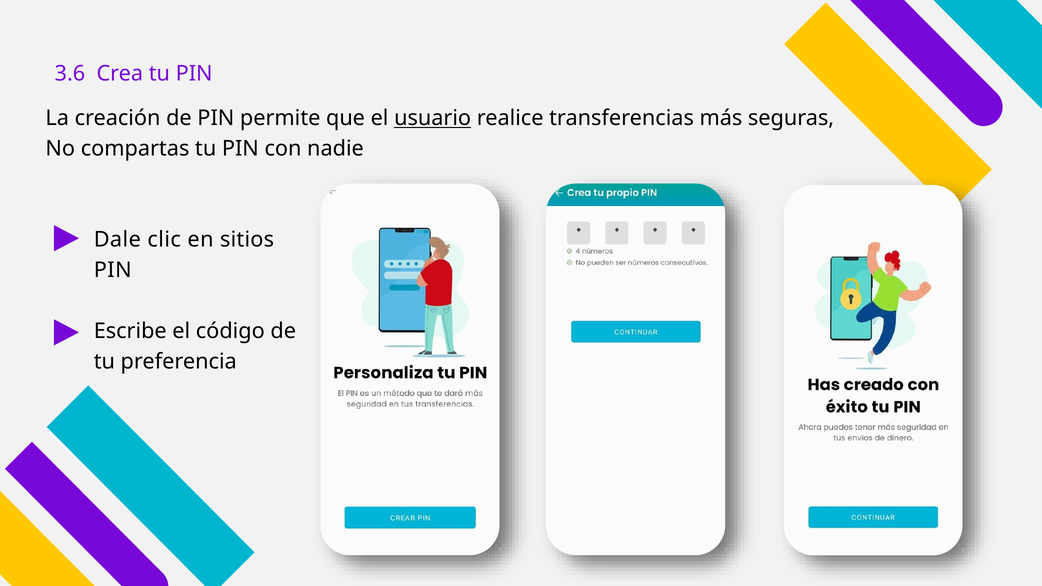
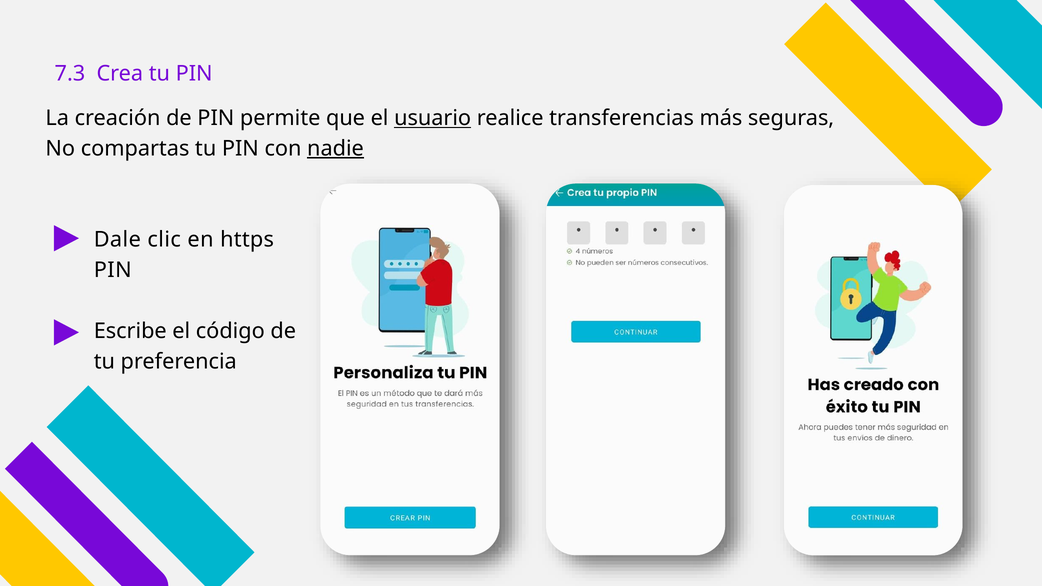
3.6: 3.6 -> 7.3
nadie underline: none -> present
sitios: sitios -> https
